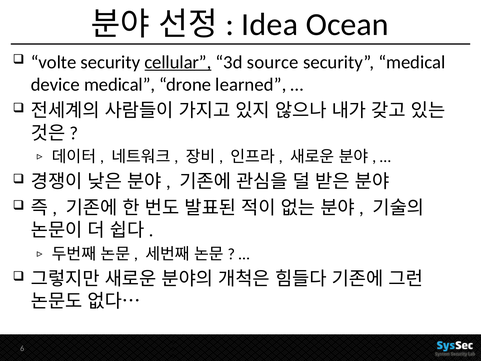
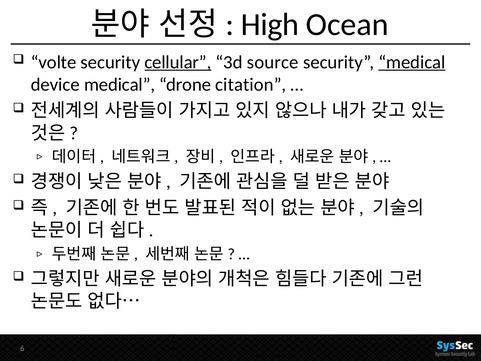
Idea: Idea -> High
medical at (412, 62) underline: none -> present
learned: learned -> citation
